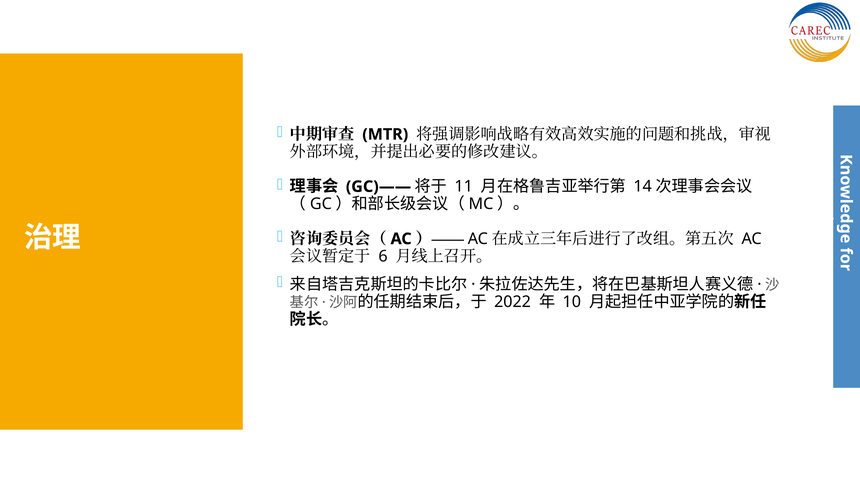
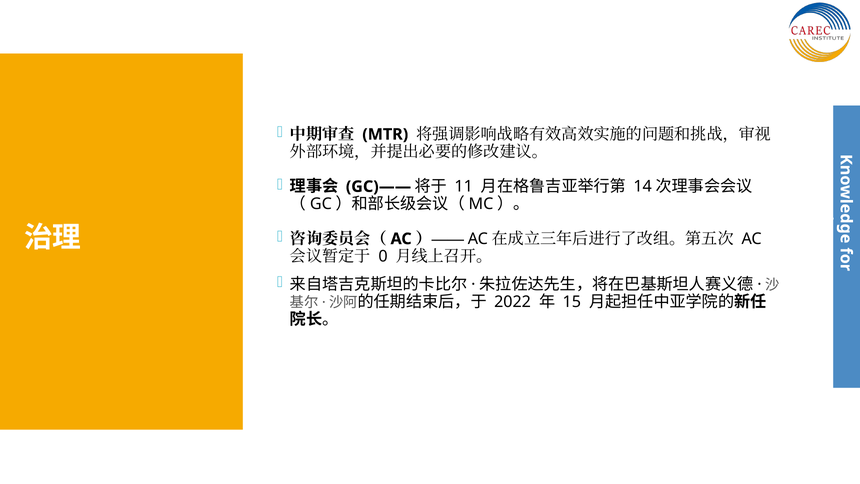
6: 6 -> 0
10: 10 -> 15
